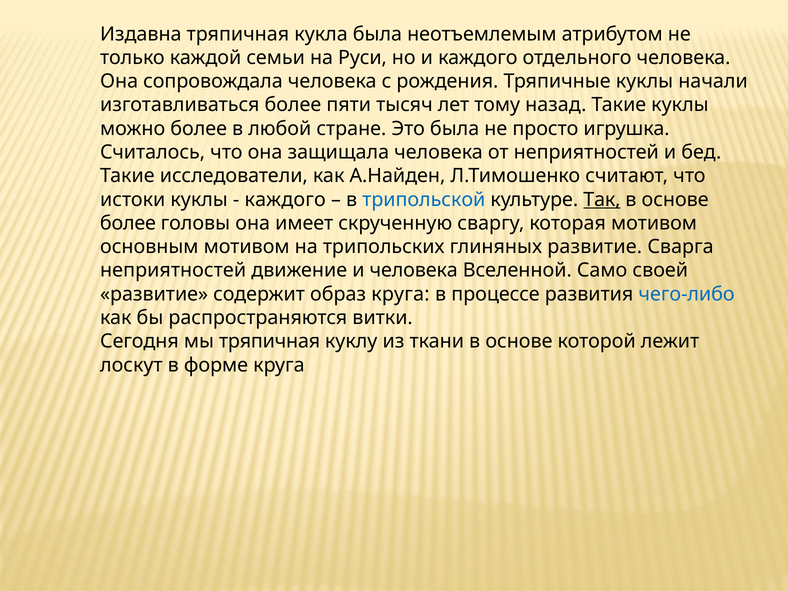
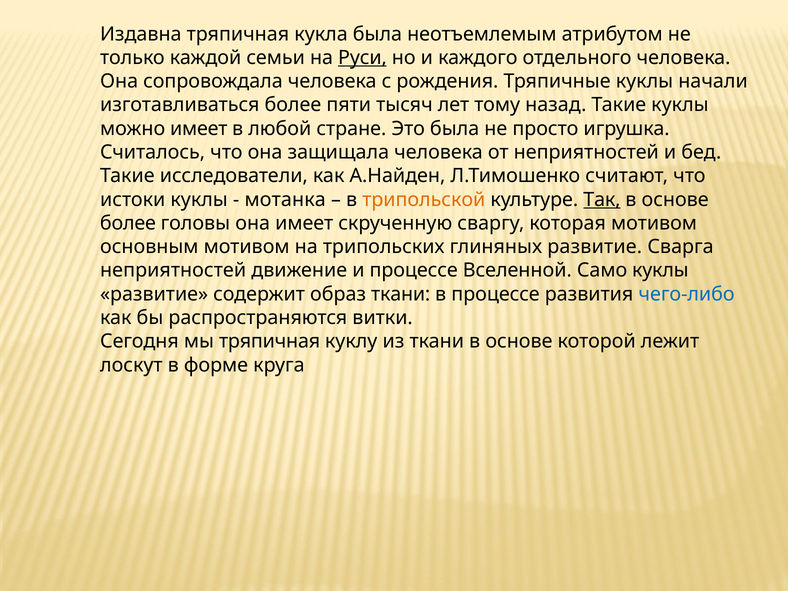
Руси underline: none -> present
можно более: более -> имеет
каждого at (285, 200): каждого -> мотанка
трипольской colour: blue -> orange
и человека: человека -> процессе
Само своей: своей -> куклы
образ круга: круга -> ткани
